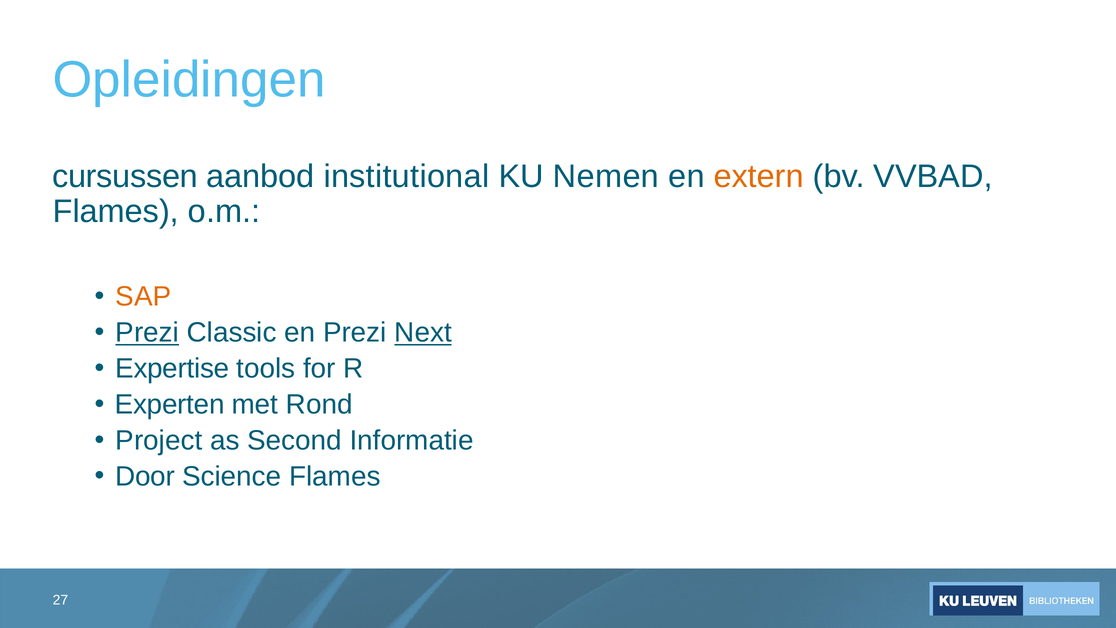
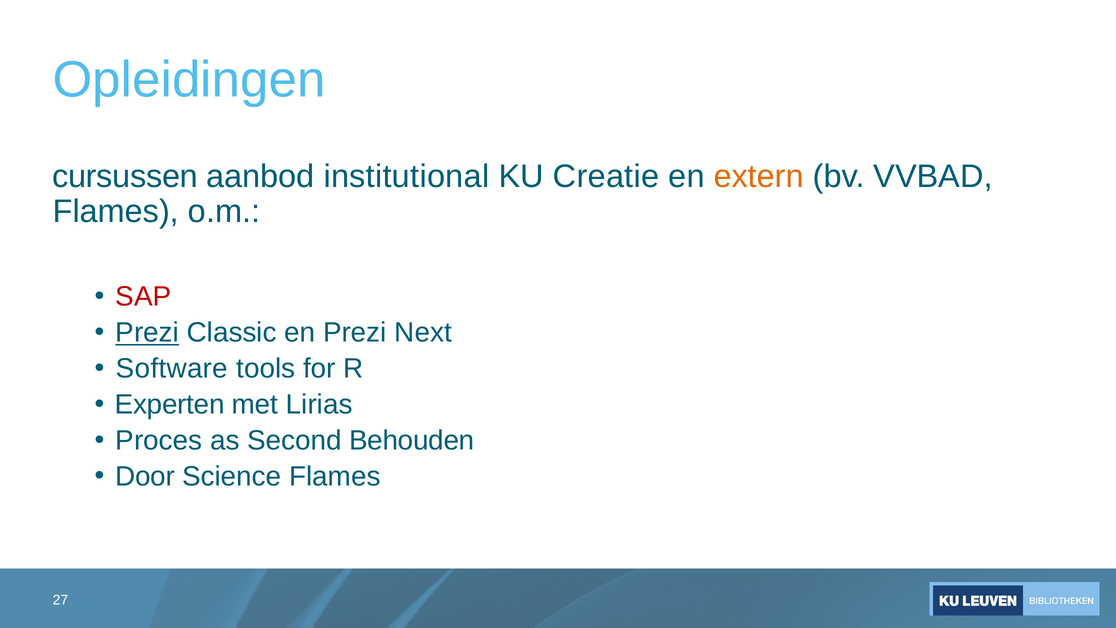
Nemen: Nemen -> Creatie
SAP colour: orange -> red
Next underline: present -> none
Expertise: Expertise -> Software
Rond: Rond -> Lirias
Project: Project -> Proces
Informatie: Informatie -> Behouden
